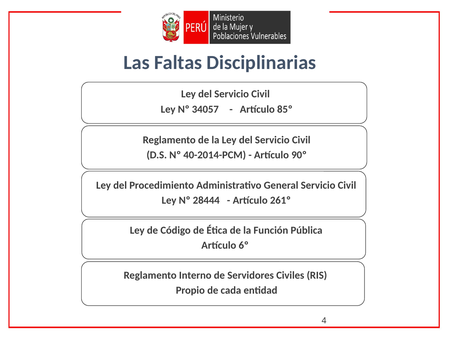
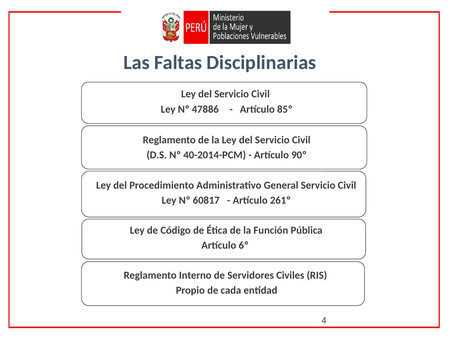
34057: 34057 -> 47886
28444: 28444 -> 60817
